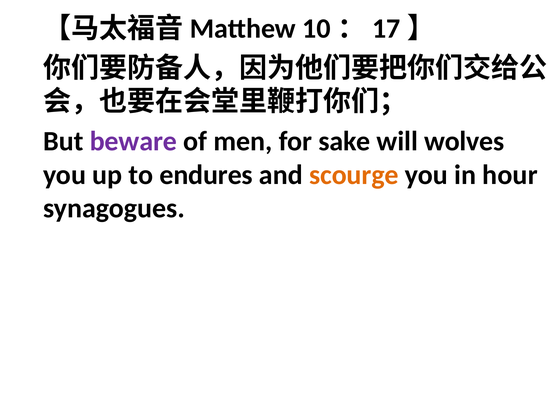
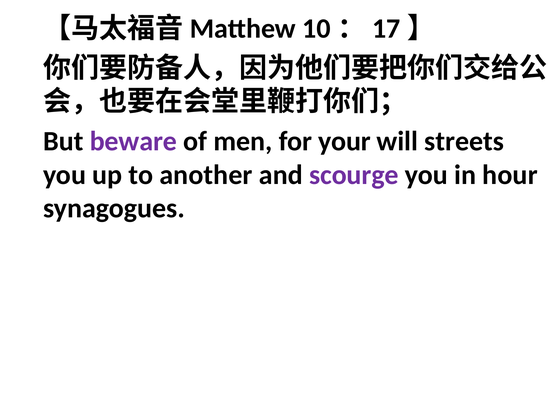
sake: sake -> your
wolves: wolves -> streets
endures: endures -> another
scourge colour: orange -> purple
